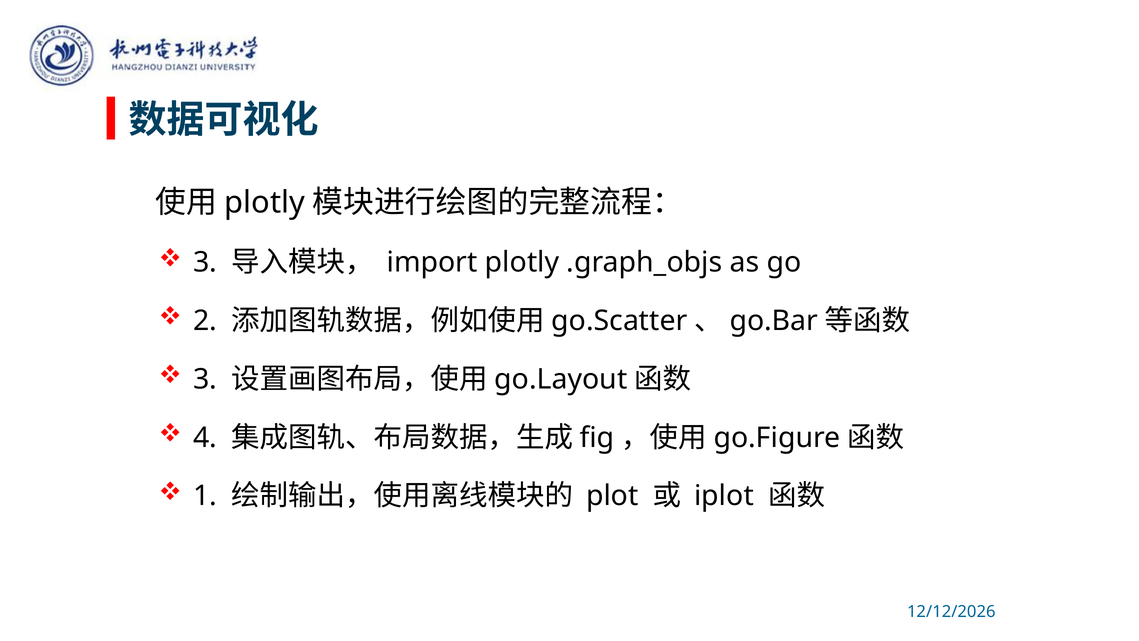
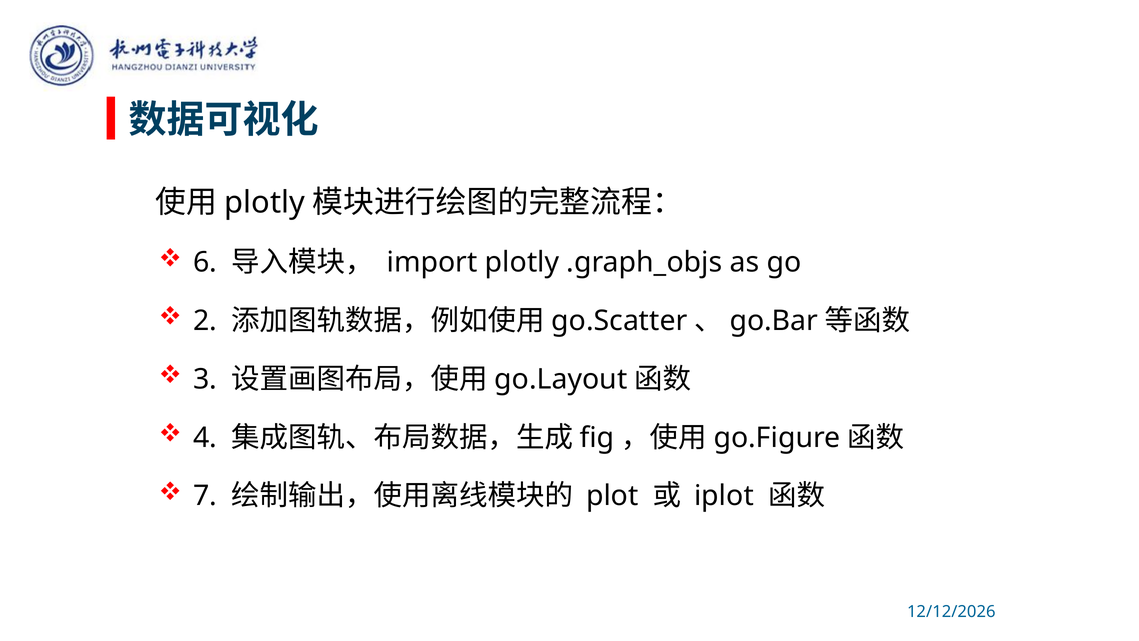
3 at (205, 262): 3 -> 6
1: 1 -> 7
